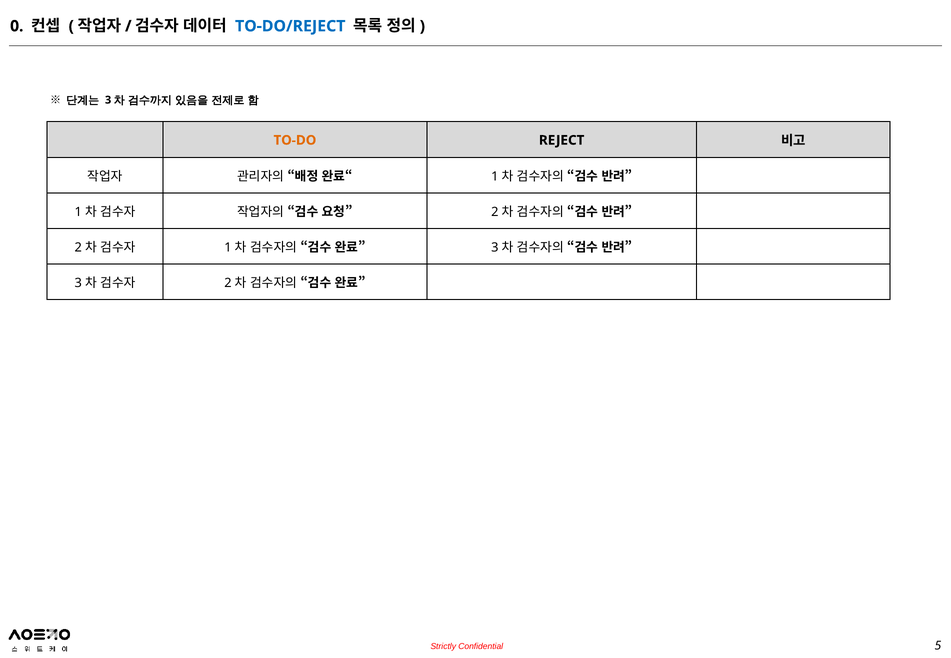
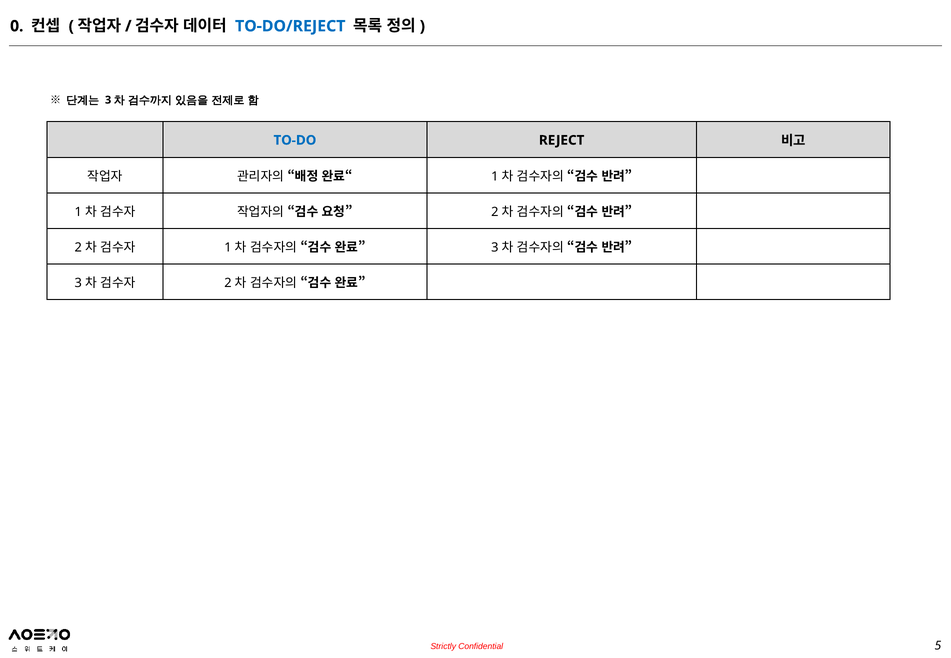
TO-DO colour: orange -> blue
